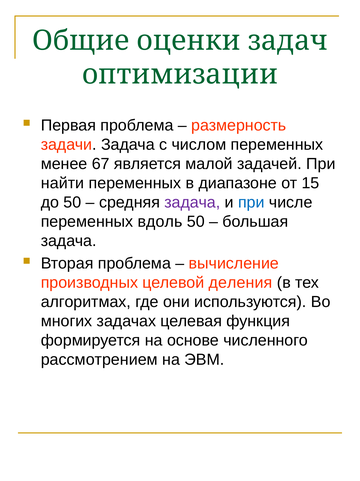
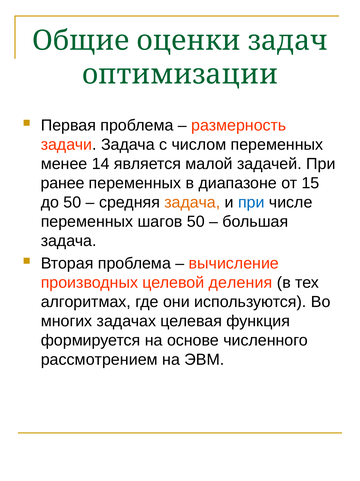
67: 67 -> 14
найти: найти -> ранее
задача at (192, 202) colour: purple -> orange
вдоль: вдоль -> шагов
